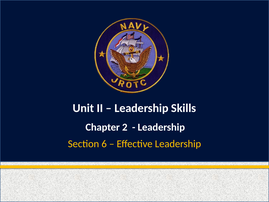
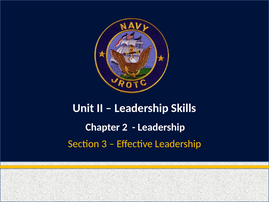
6: 6 -> 3
